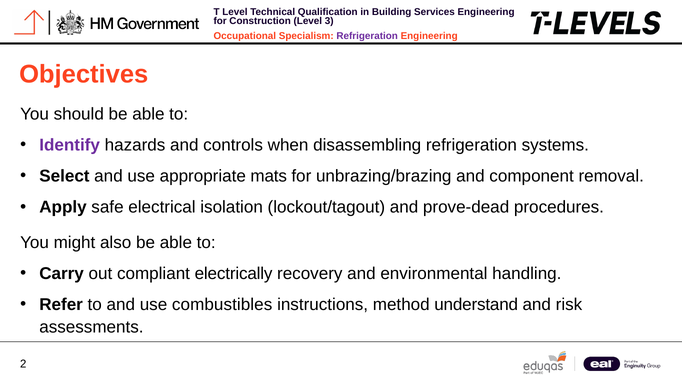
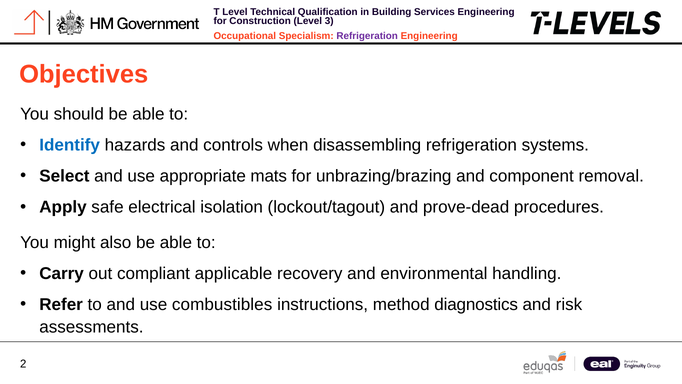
Identify colour: purple -> blue
electrically: electrically -> applicable
understand: understand -> diagnostics
